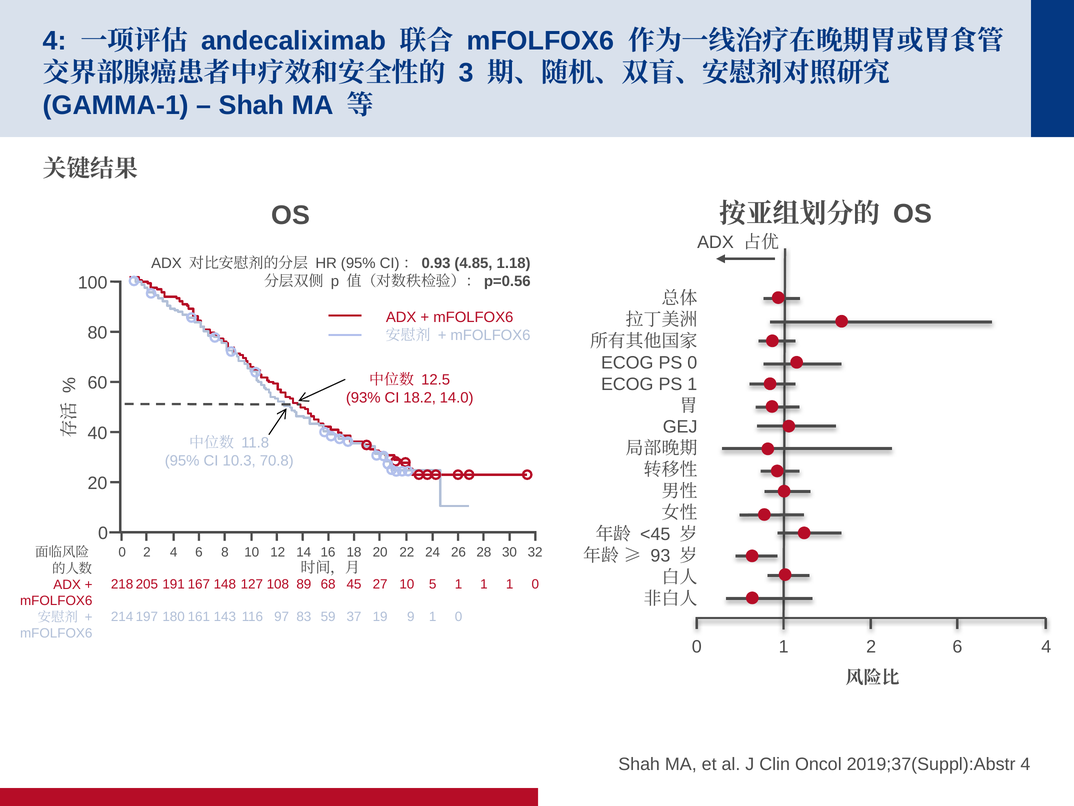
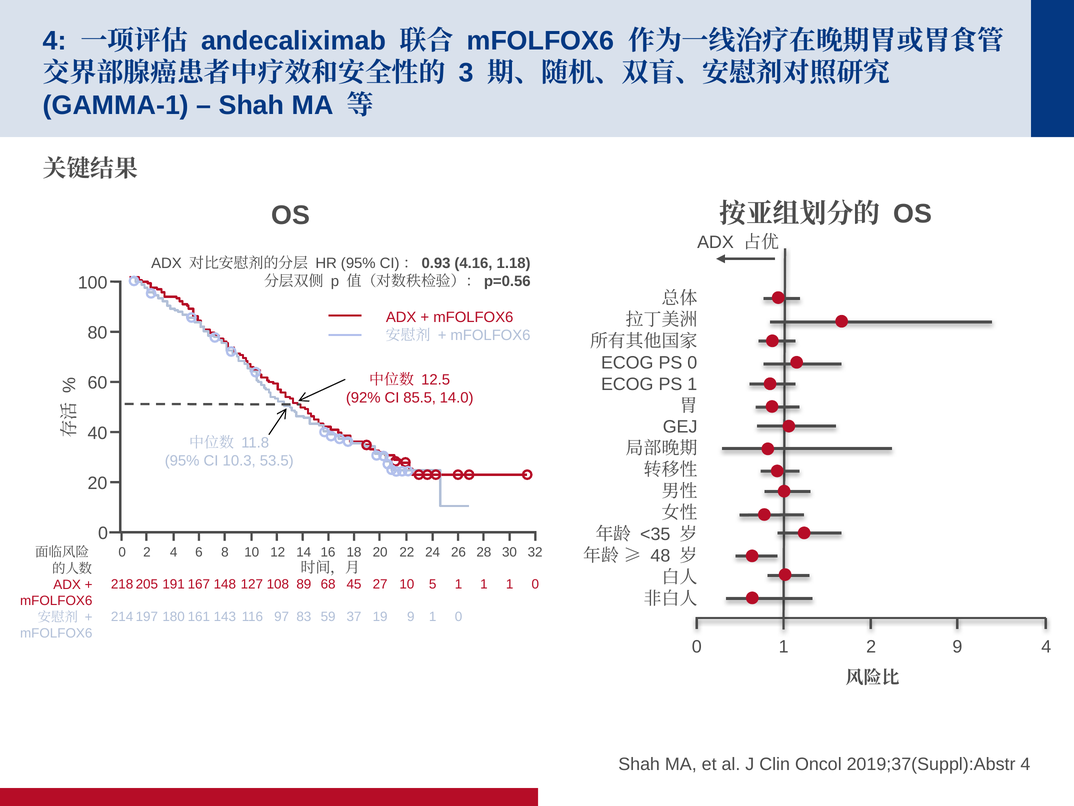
4.85: 4.85 -> 4.16
93%: 93% -> 92%
18.2: 18.2 -> 85.5
70.8: 70.8 -> 53.5
<45: <45 -> <35
93: 93 -> 48
2 6: 6 -> 9
